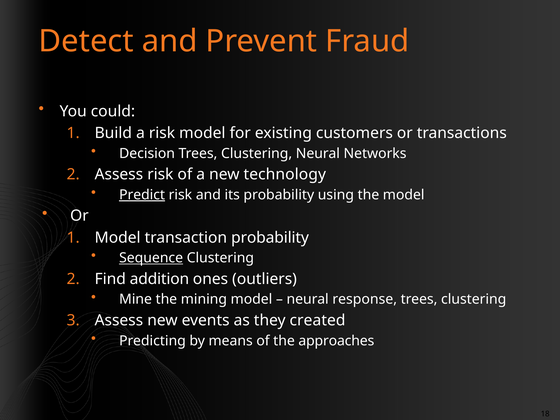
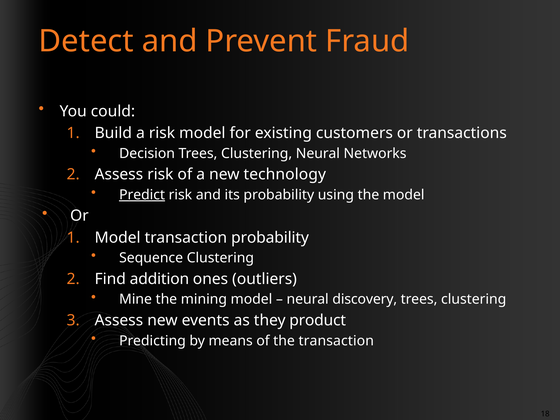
Sequence underline: present -> none
response: response -> discovery
created: created -> product
the approaches: approaches -> transaction
